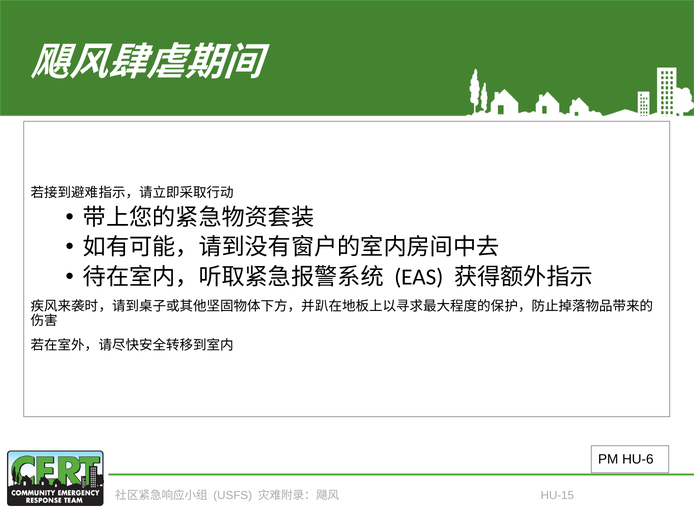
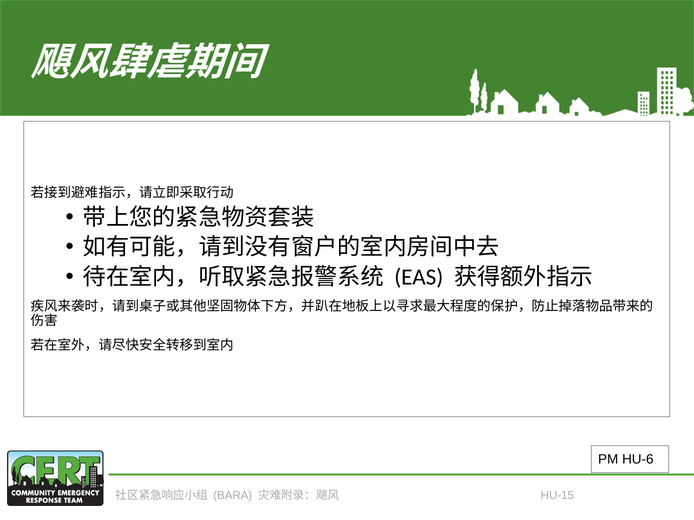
USFS: USFS -> BARA
